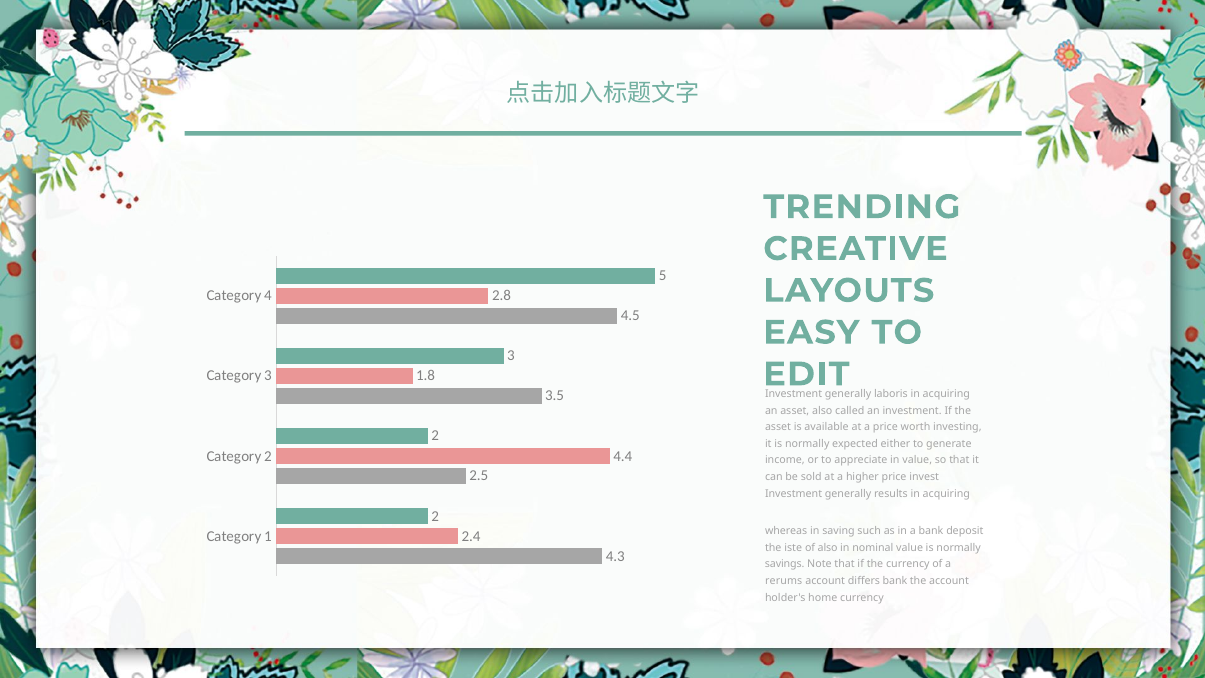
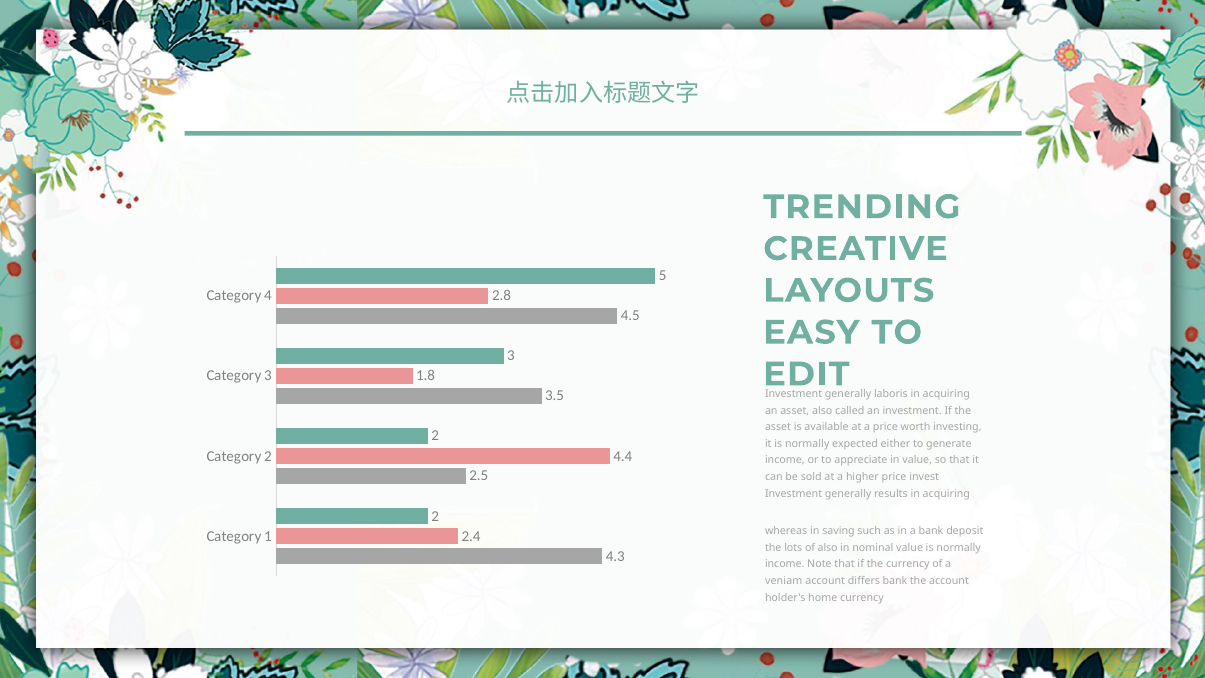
iste: iste -> lots
savings at (785, 564): savings -> income
rerums: rerums -> veniam
